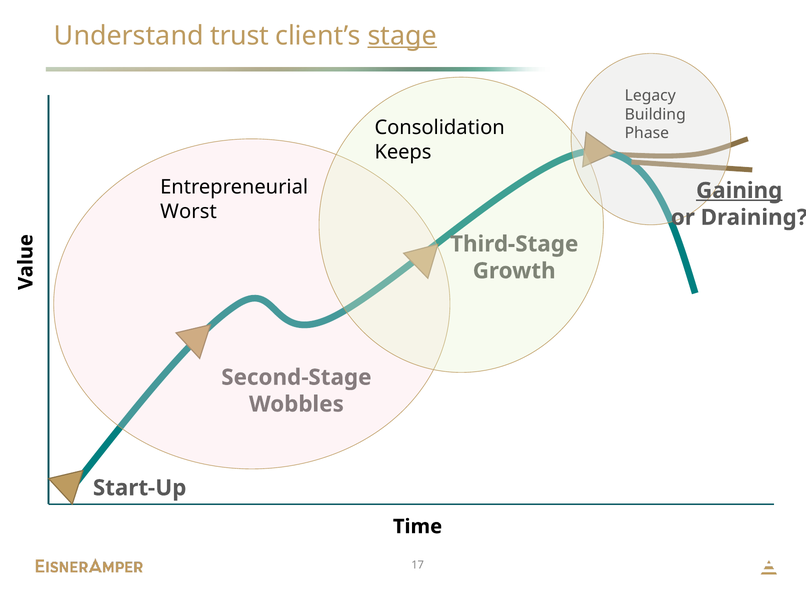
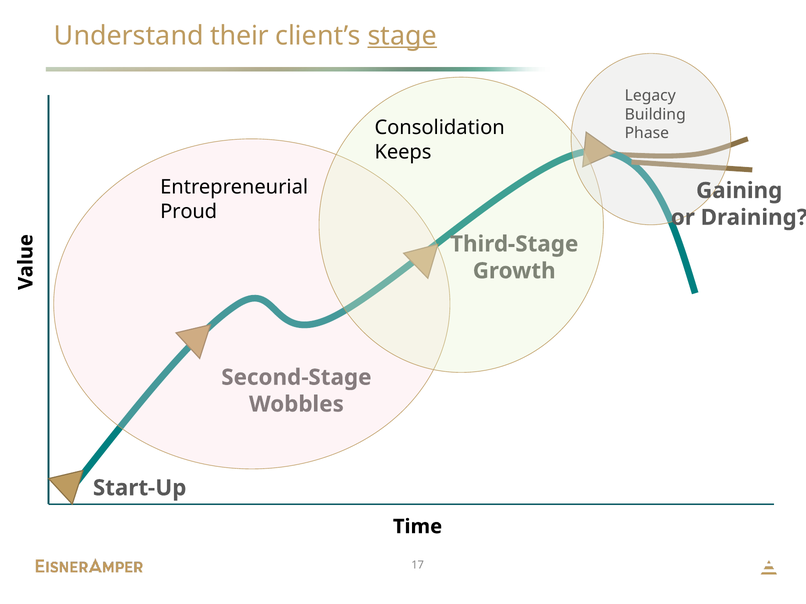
trust: trust -> their
Gaining underline: present -> none
Worst: Worst -> Proud
